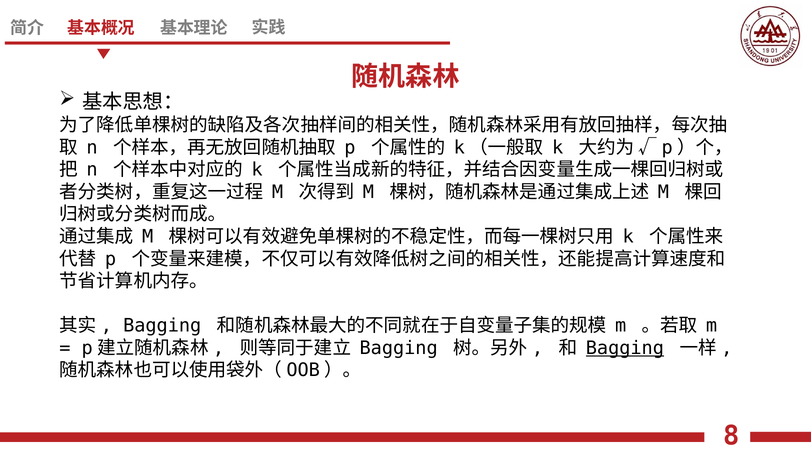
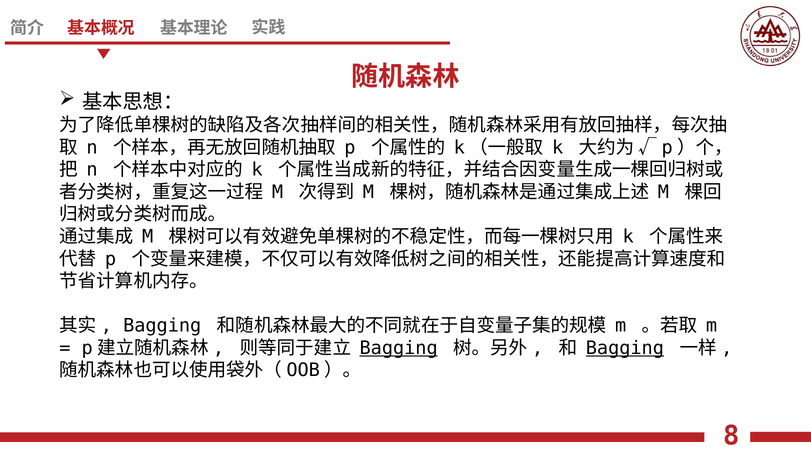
Bagging at (399, 348) underline: none -> present
